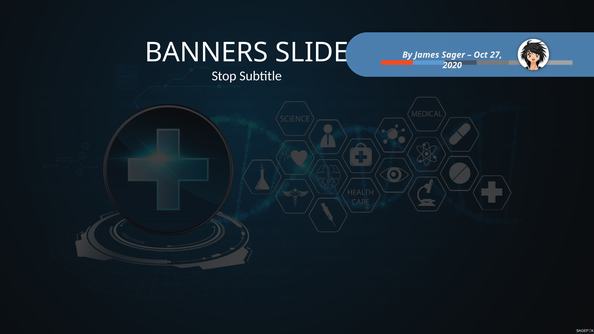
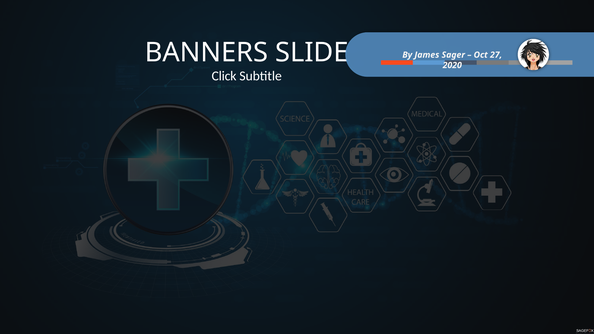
Stop: Stop -> Click
